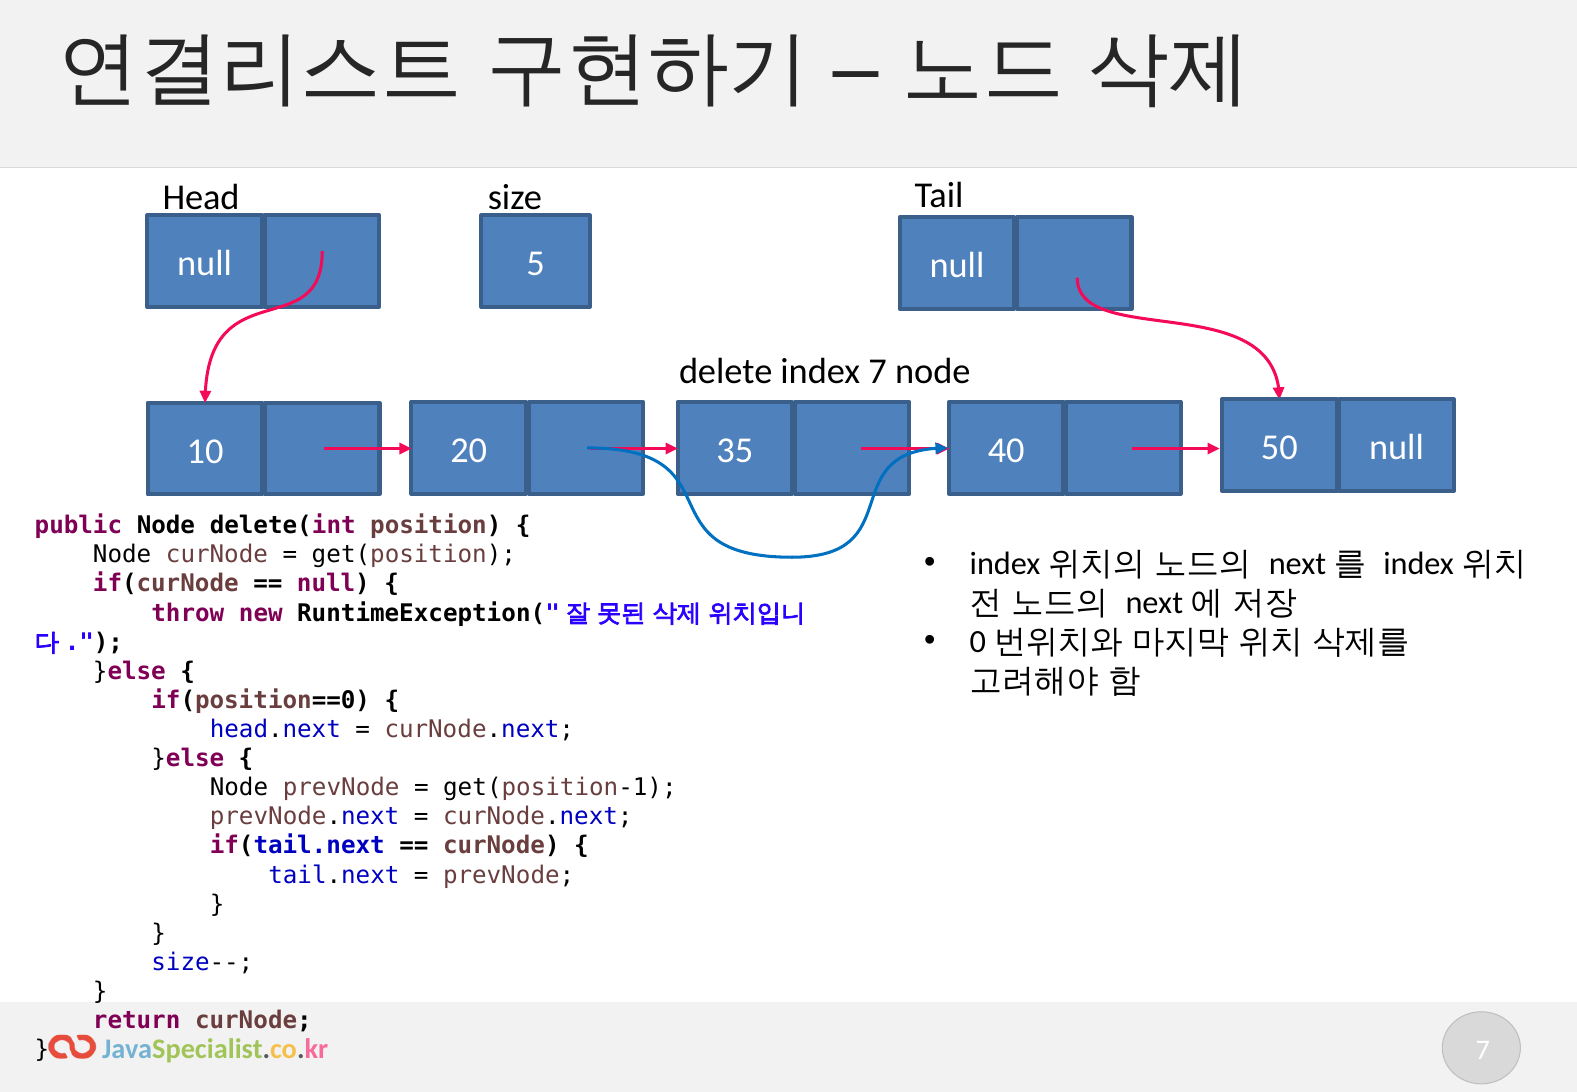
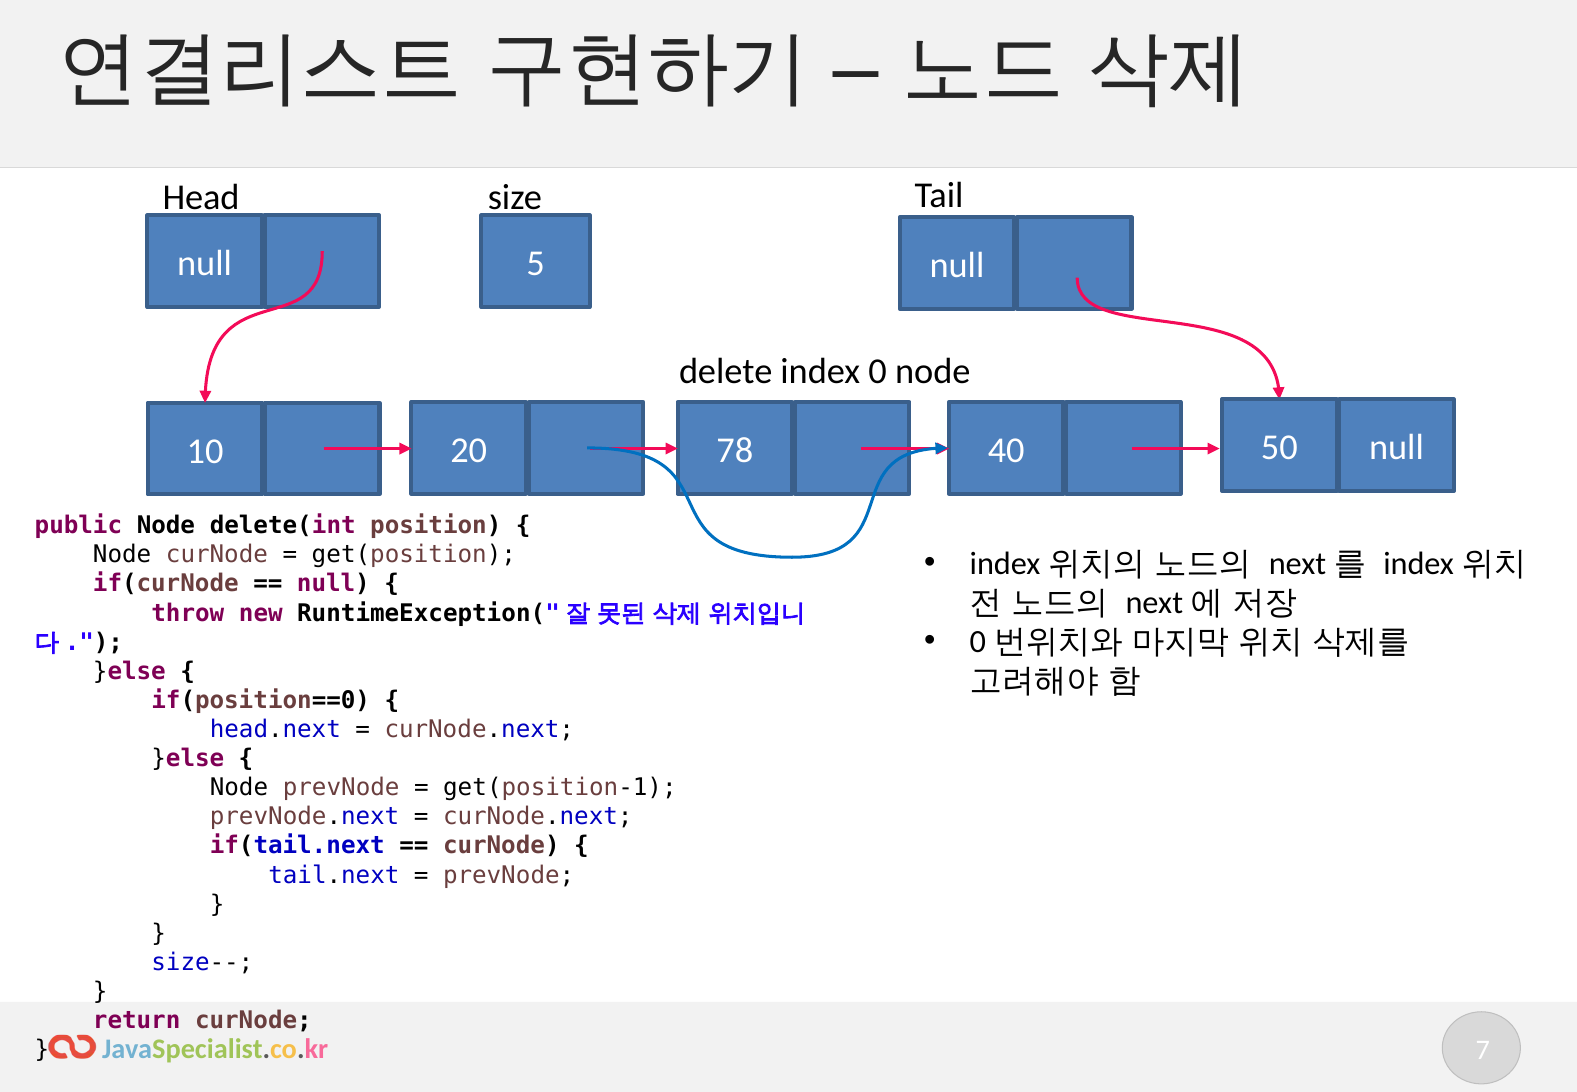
index 7: 7 -> 0
35: 35 -> 78
